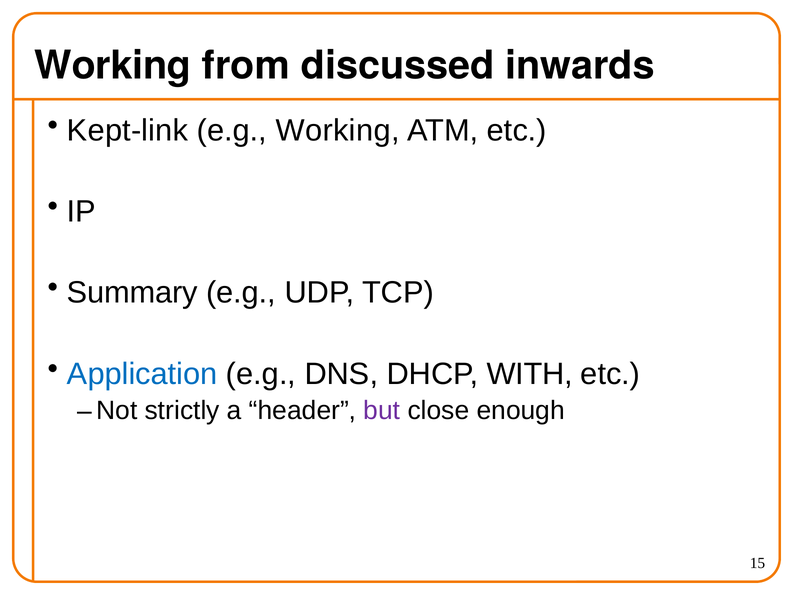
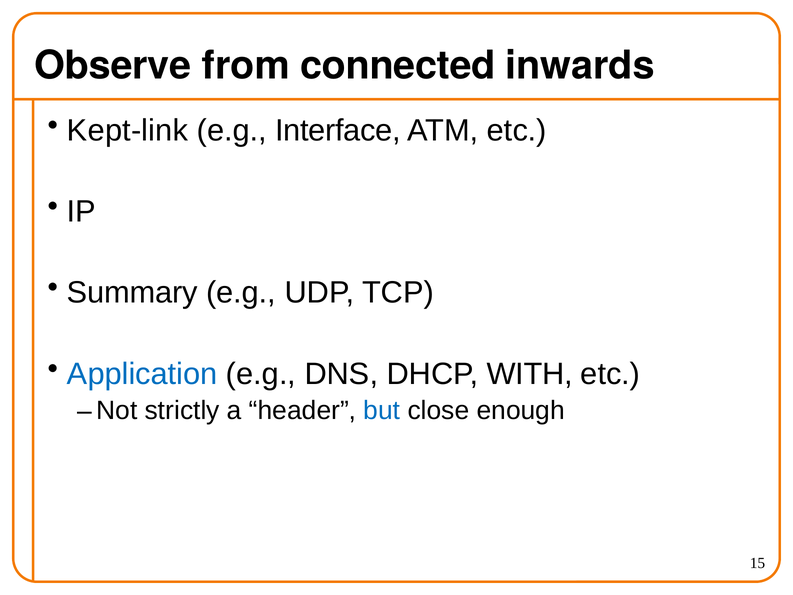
Working at (113, 66): Working -> Observe
discussed: discussed -> connected
e.g Working: Working -> Interface
but colour: purple -> blue
